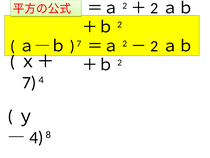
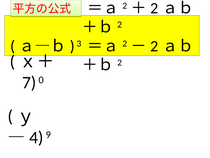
ａ―ｂ 7: 7 -> 3
4: 4 -> 0
8: 8 -> 9
